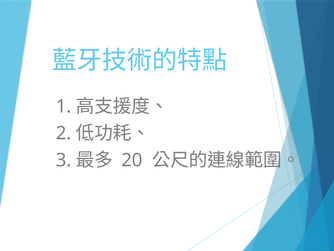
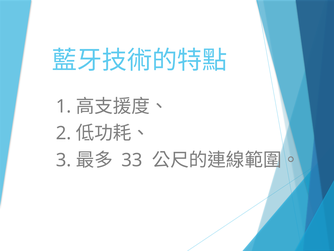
20: 20 -> 33
